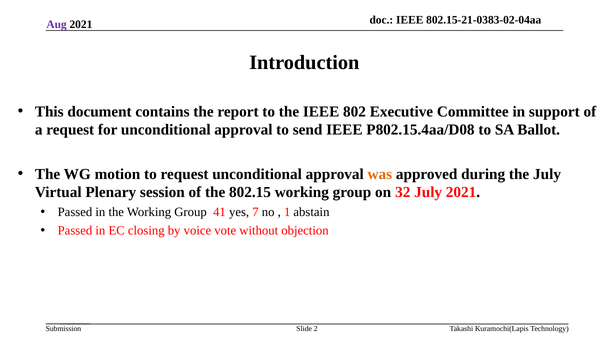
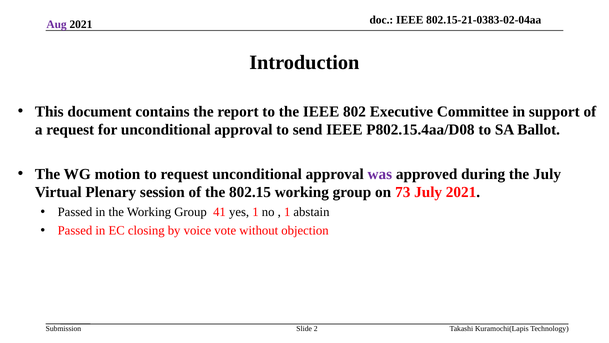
was colour: orange -> purple
32: 32 -> 73
yes 7: 7 -> 1
